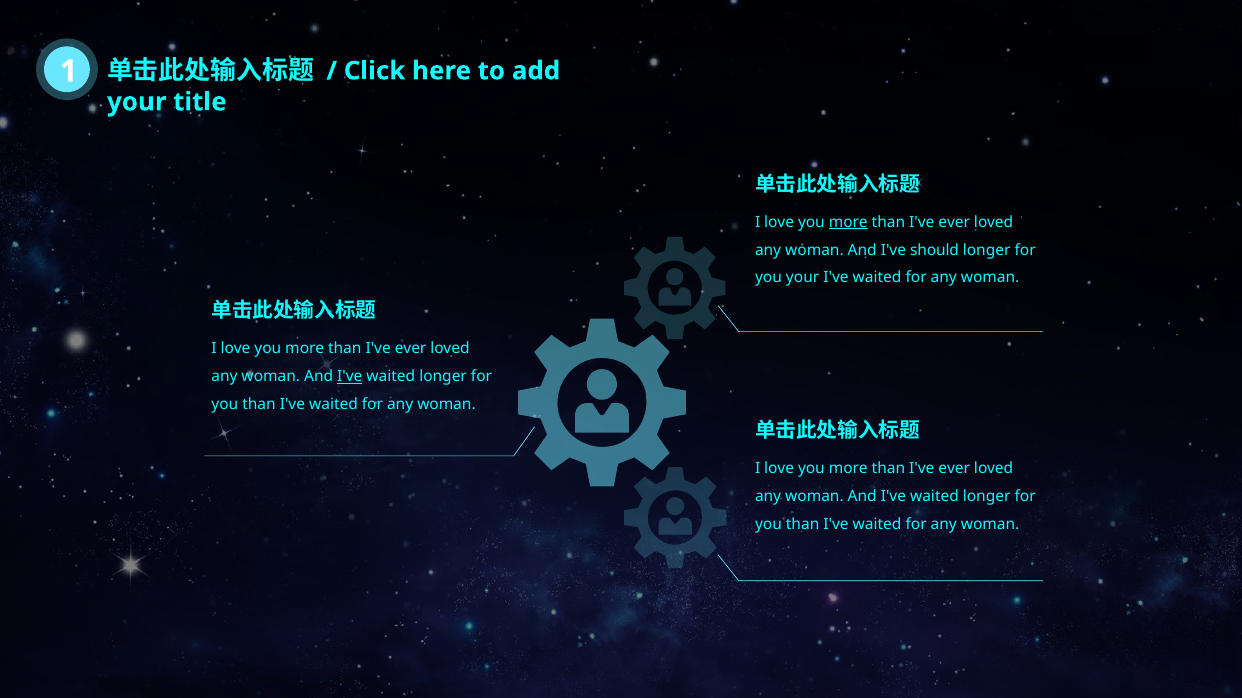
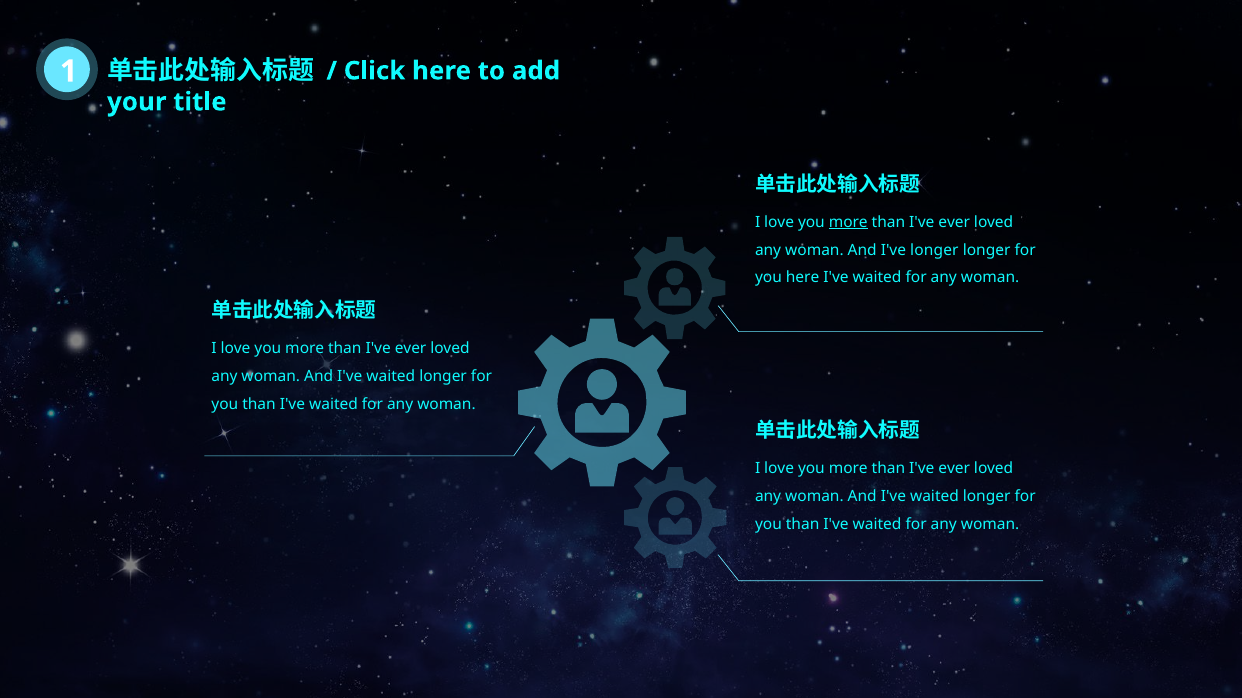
I've should: should -> longer
you your: your -> here
I've at (350, 377) underline: present -> none
